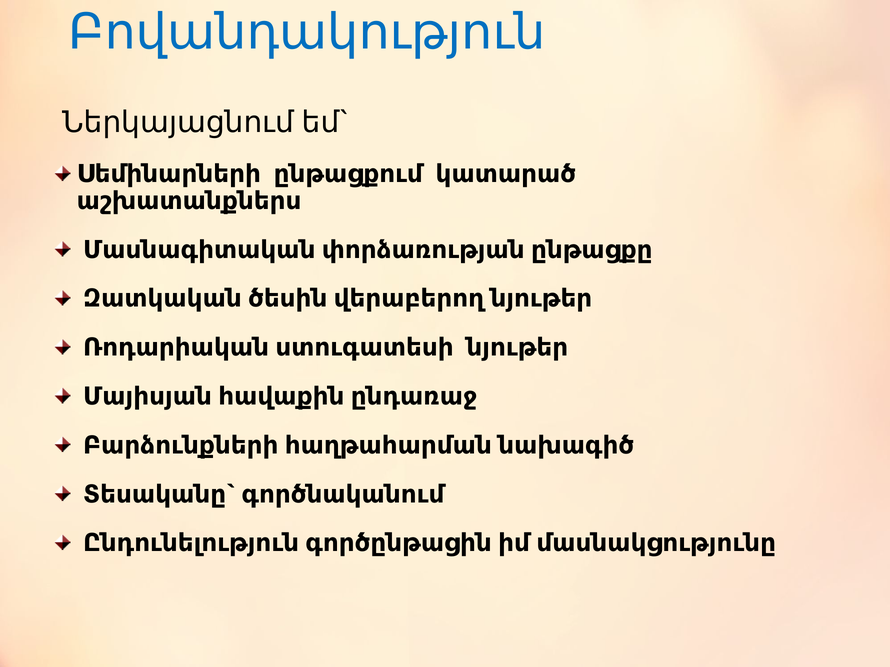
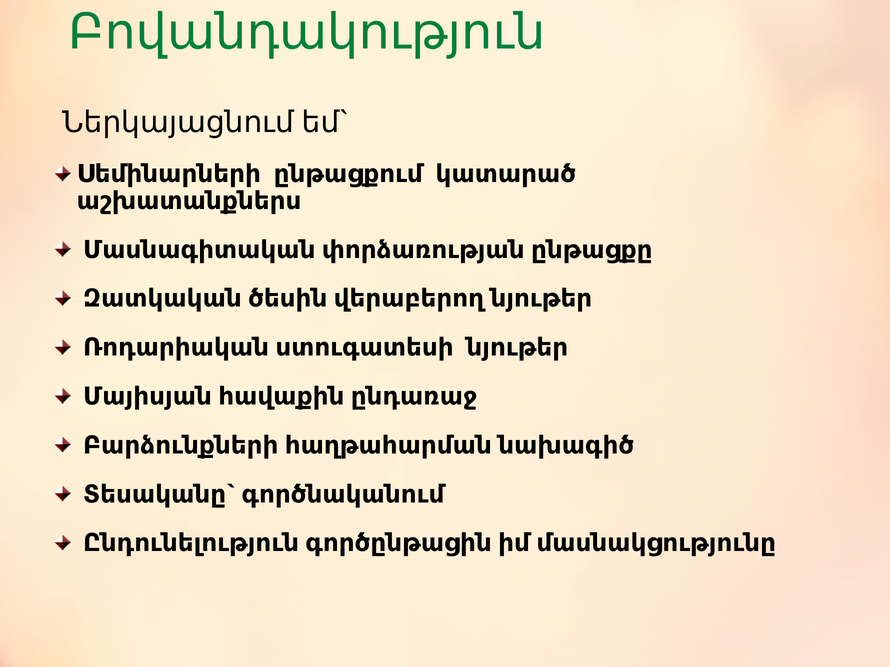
Բովանդակություն colour: blue -> green
